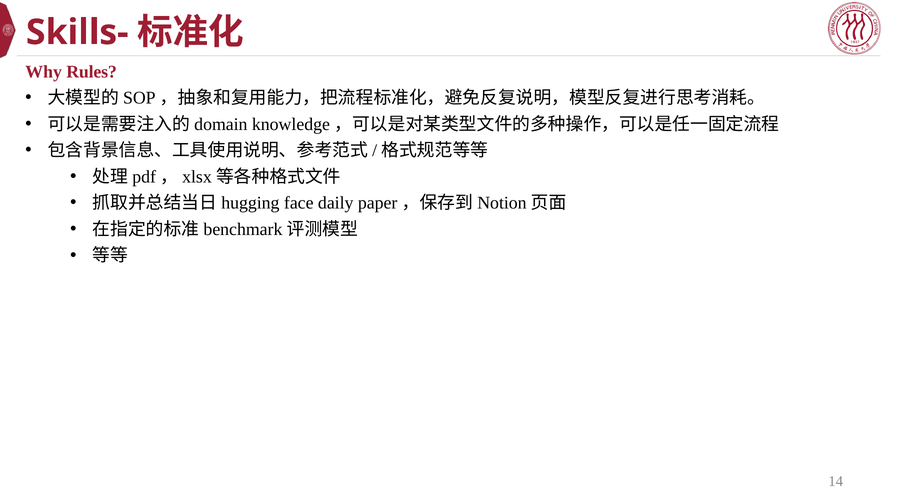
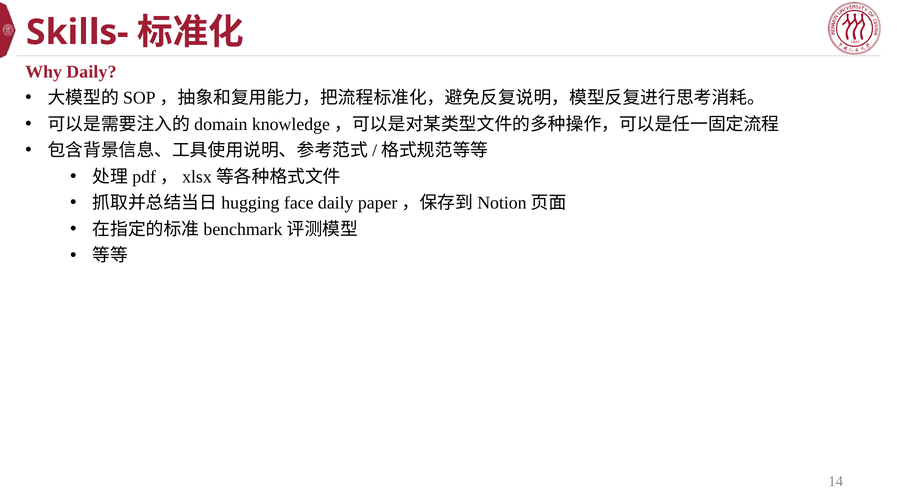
Why Rules: Rules -> Daily
